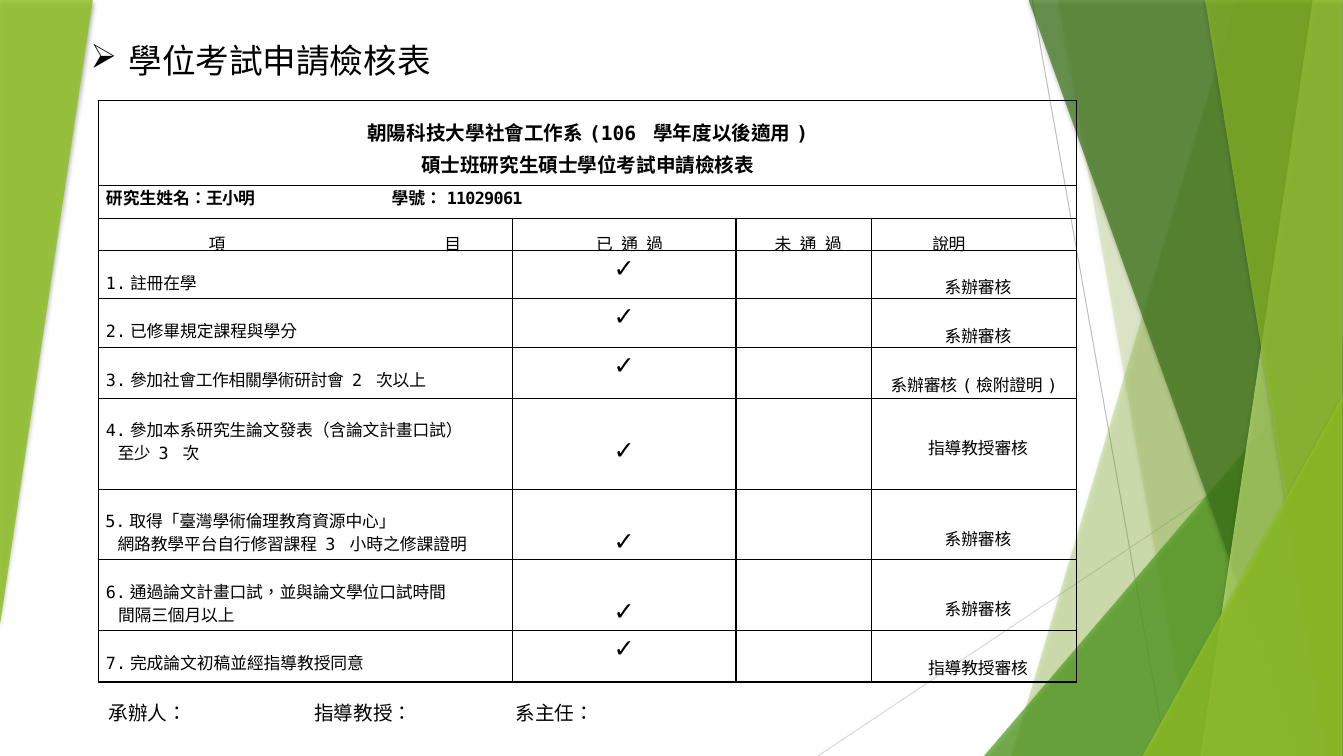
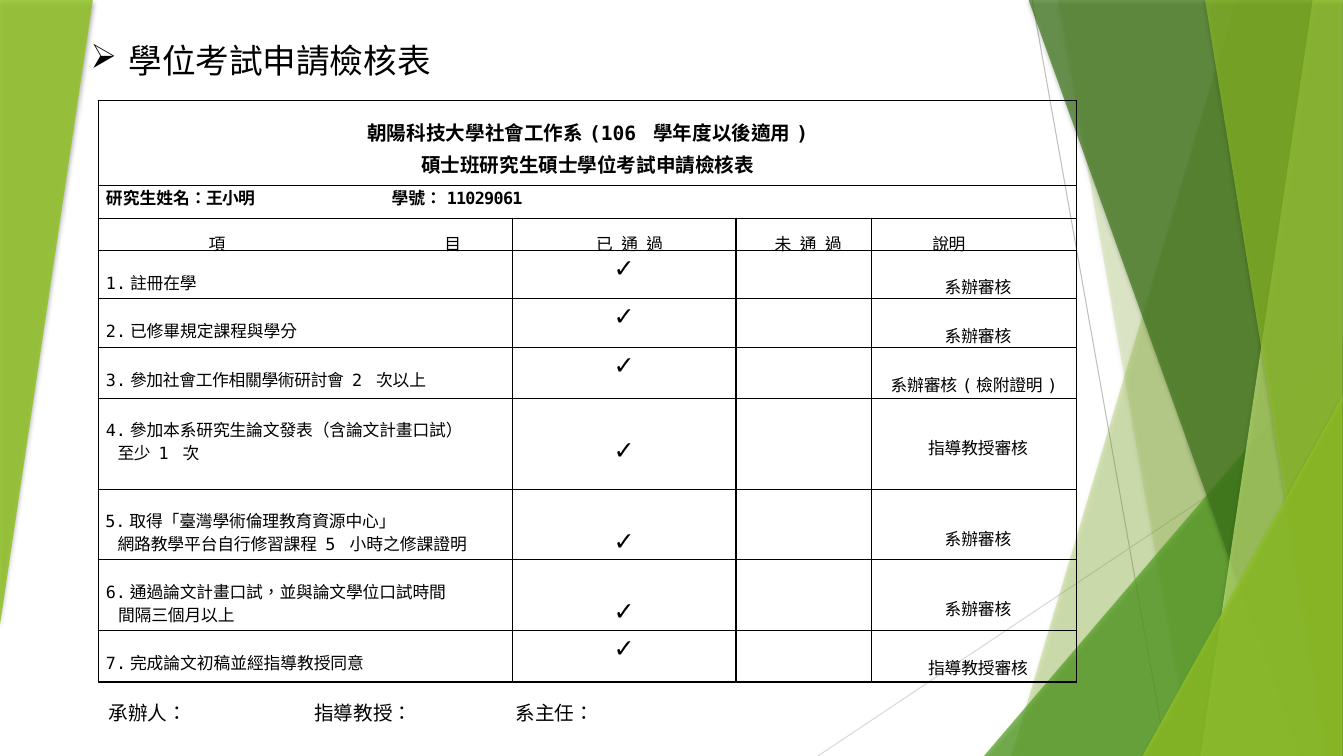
3 at (164, 454): 3 -> 1
3 at (330, 545): 3 -> 5
